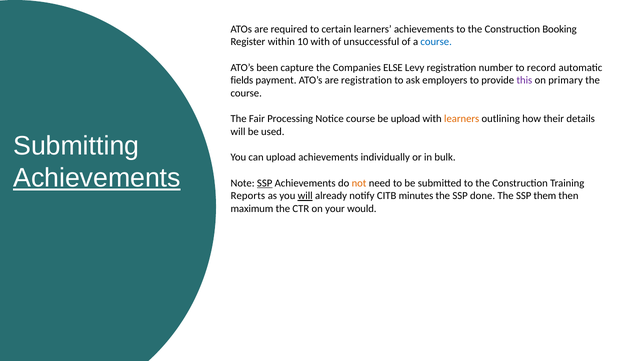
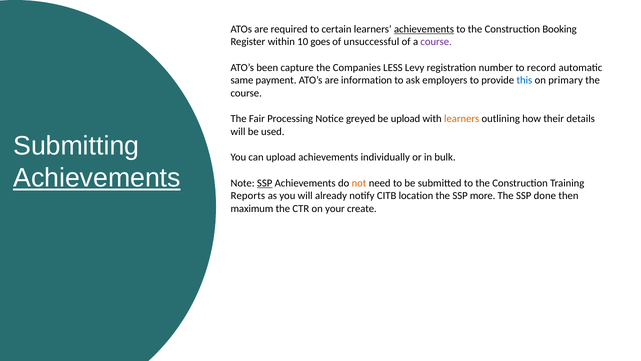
achievements at (424, 29) underline: none -> present
10 with: with -> goes
course at (436, 42) colour: blue -> purple
ELSE: ELSE -> LESS
fields: fields -> same
are registration: registration -> information
this colour: purple -> blue
Notice course: course -> greyed
will at (305, 196) underline: present -> none
minutes: minutes -> location
done: done -> more
them: them -> done
would: would -> create
